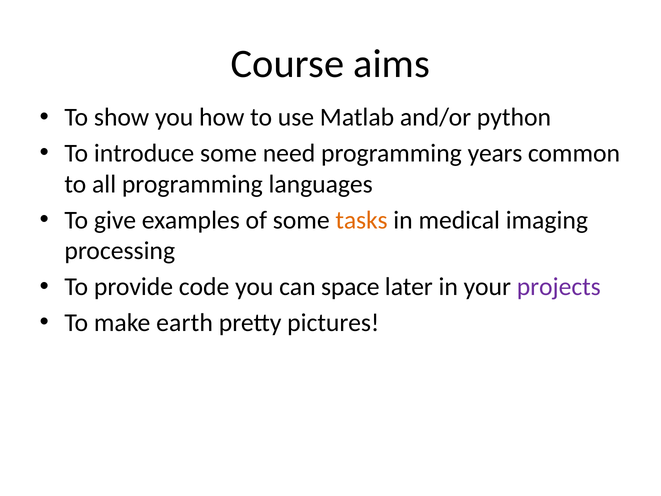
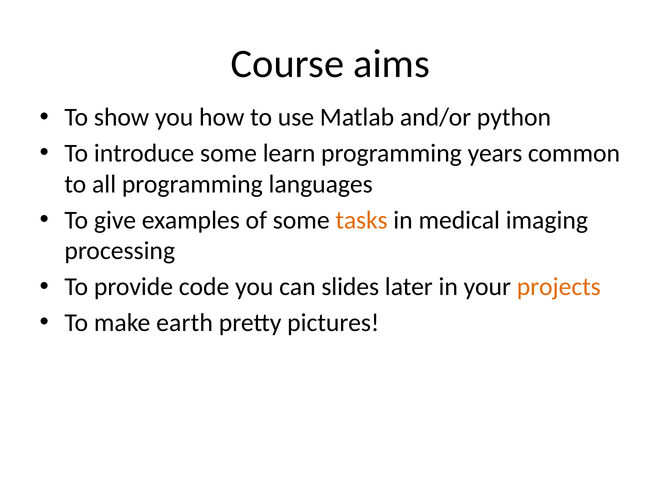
need: need -> learn
space: space -> slides
projects colour: purple -> orange
